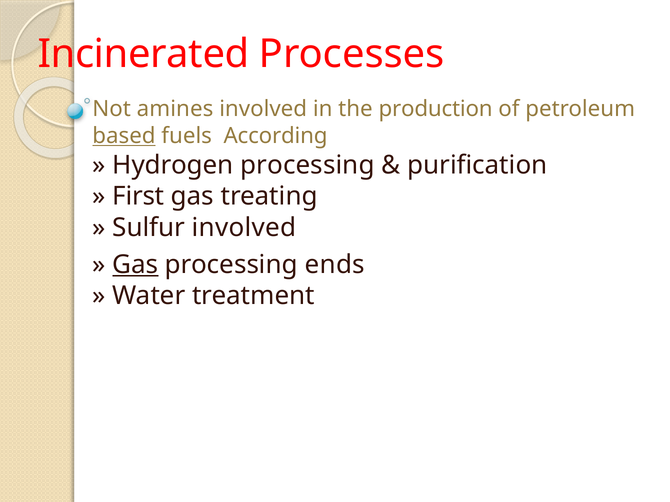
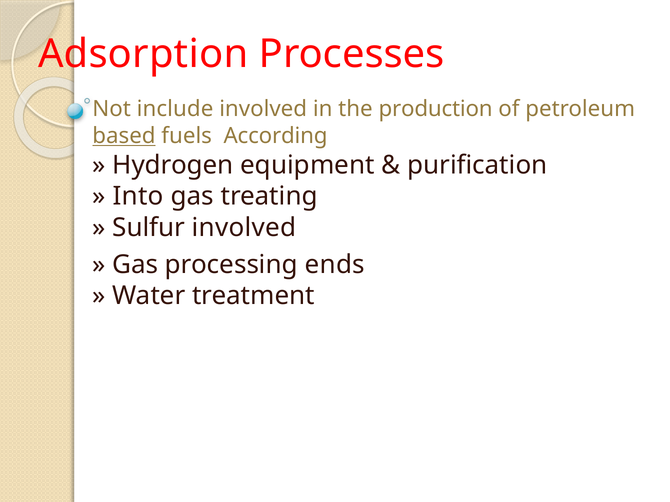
Incinerated: Incinerated -> Adsorption
amines: amines -> include
Hydrogen processing: processing -> equipment
First: First -> Into
Gas at (135, 265) underline: present -> none
